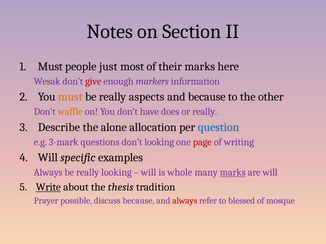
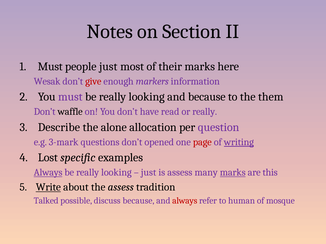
must at (70, 97) colour: orange -> purple
aspects at (147, 97): aspects -> looking
other: other -> them
waffle colour: orange -> black
does: does -> read
question colour: blue -> purple
don’t looking: looking -> opened
writing underline: none -> present
Will at (48, 158): Will -> Lost
Always at (48, 173) underline: none -> present
will at (149, 173): will -> just
is whole: whole -> assess
are will: will -> this
the thesis: thesis -> assess
Prayer: Prayer -> Talked
blessed: blessed -> human
